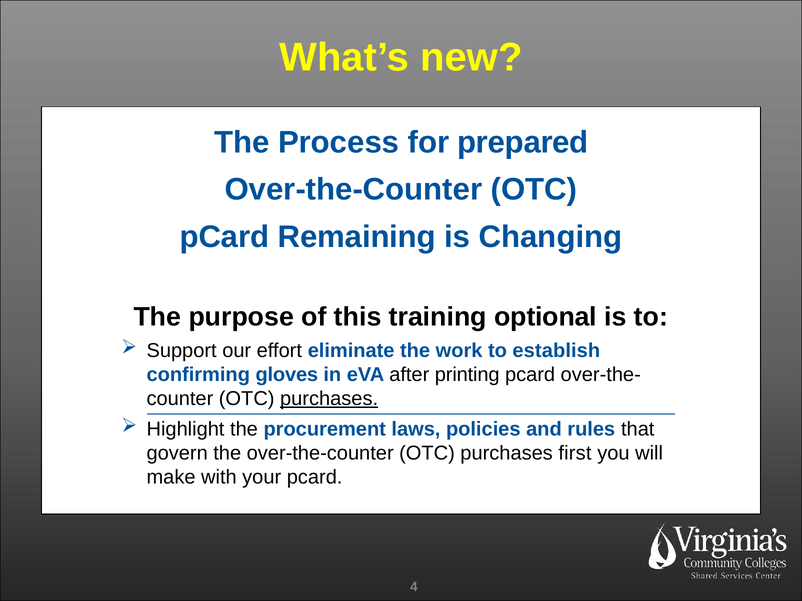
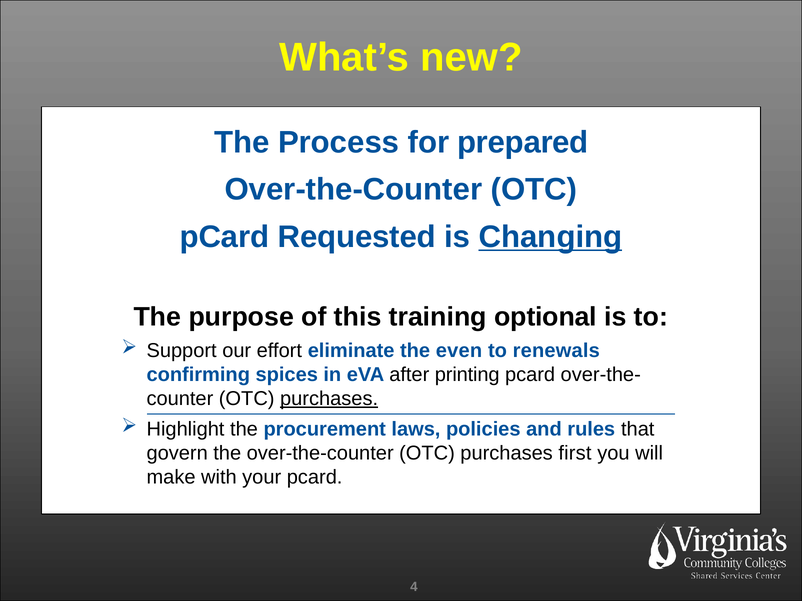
Remaining: Remaining -> Requested
Changing underline: none -> present
work: work -> even
establish: establish -> renewals
gloves: gloves -> spices
